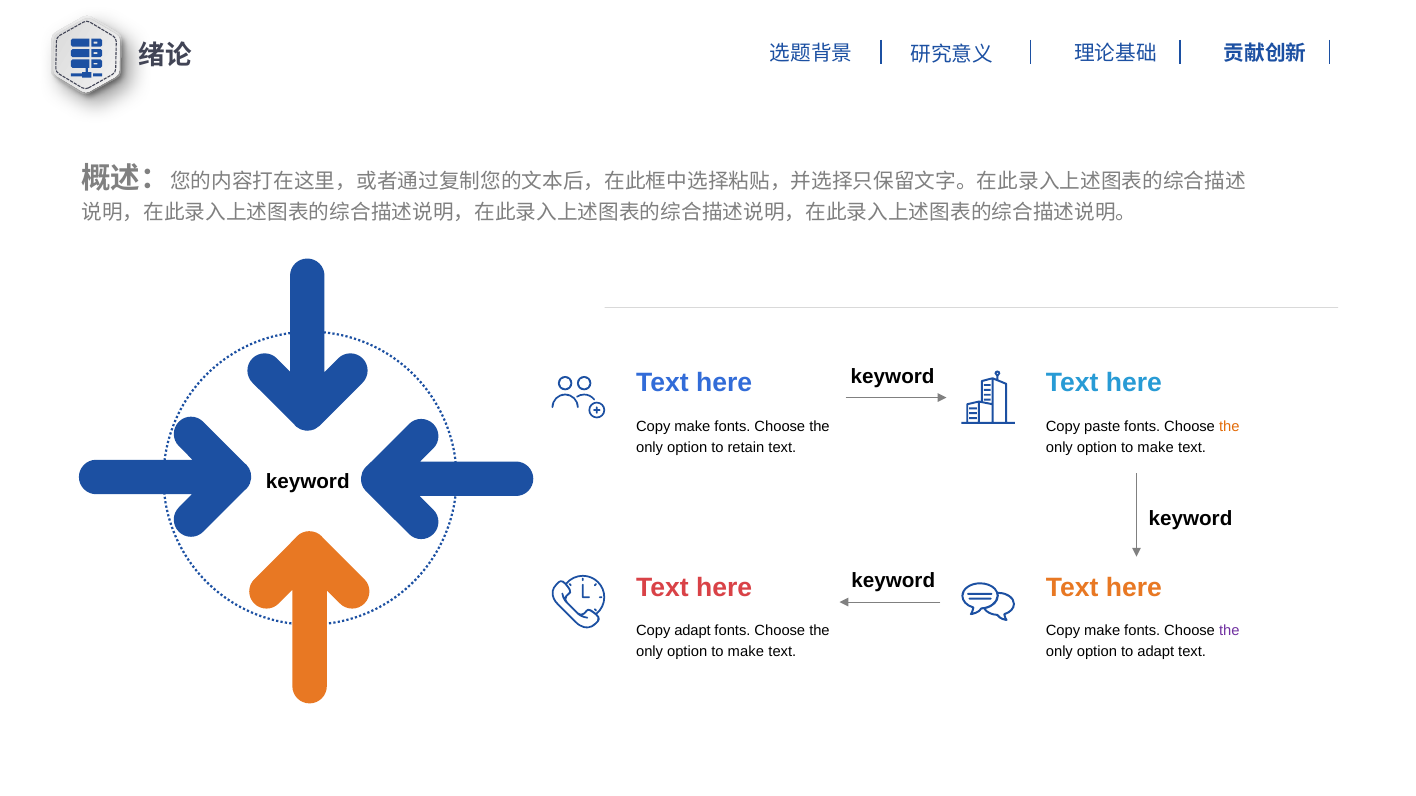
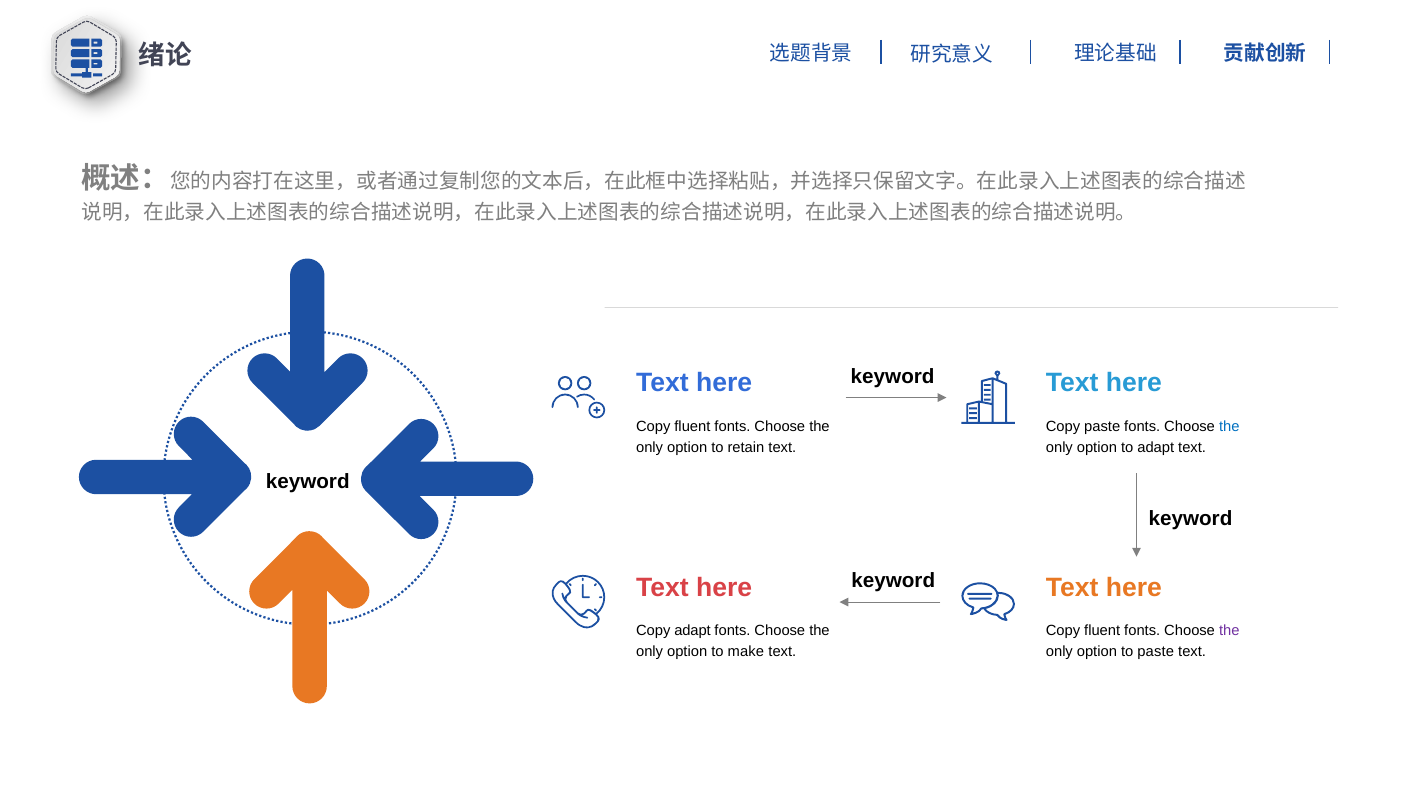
make at (692, 427): make -> fluent
the at (1229, 427) colour: orange -> blue
make at (1156, 448): make -> adapt
make at (1102, 631): make -> fluent
to adapt: adapt -> paste
